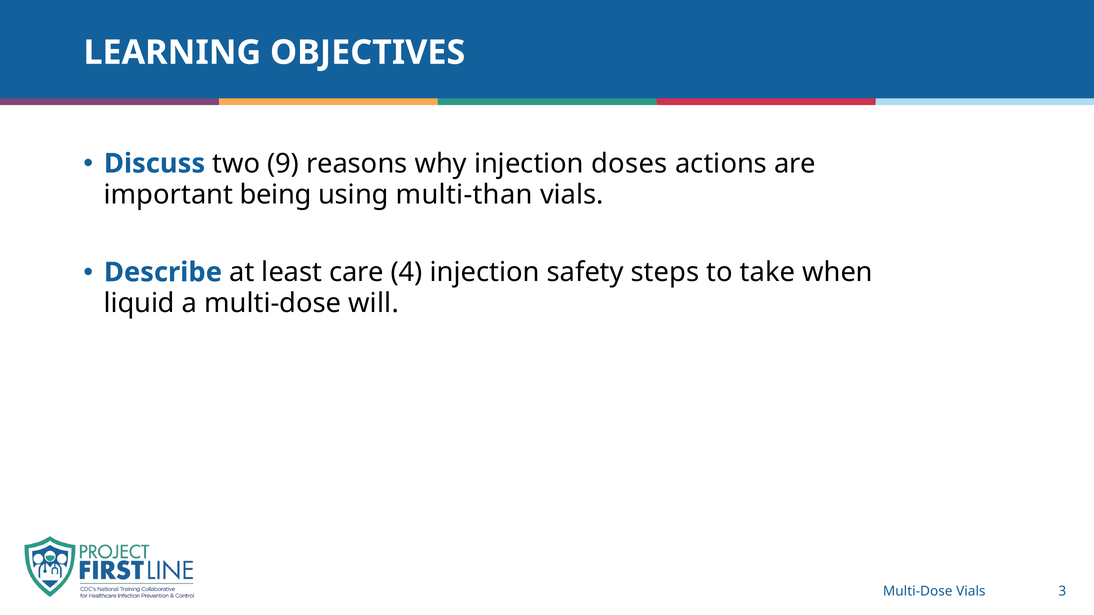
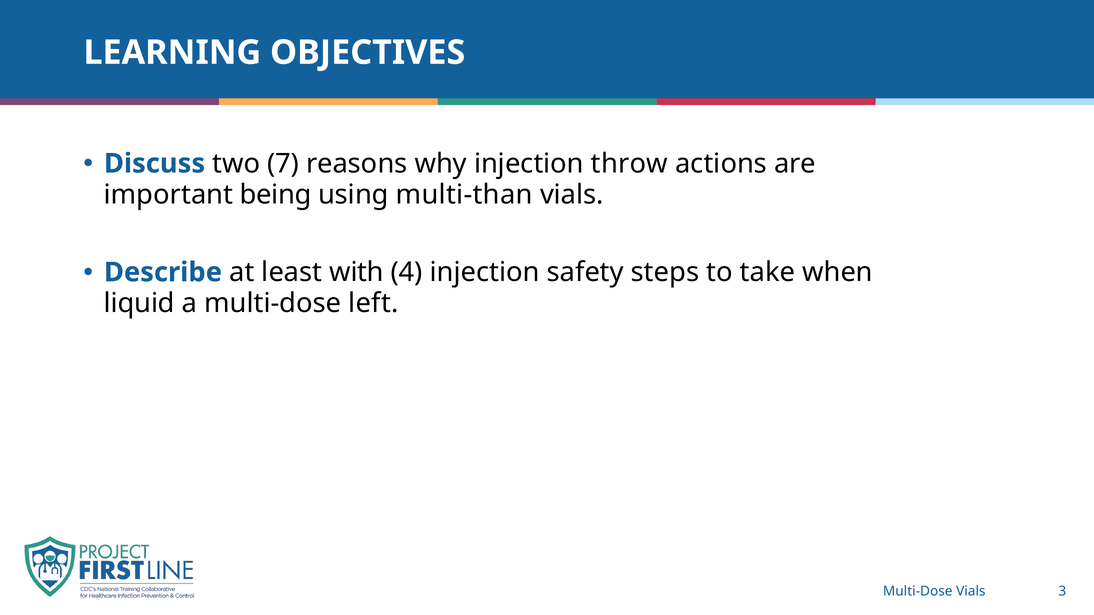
9: 9 -> 7
doses: doses -> throw
care: care -> with
will: will -> left
